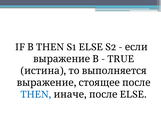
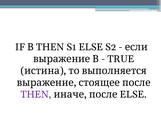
THEN at (36, 94) colour: blue -> purple
